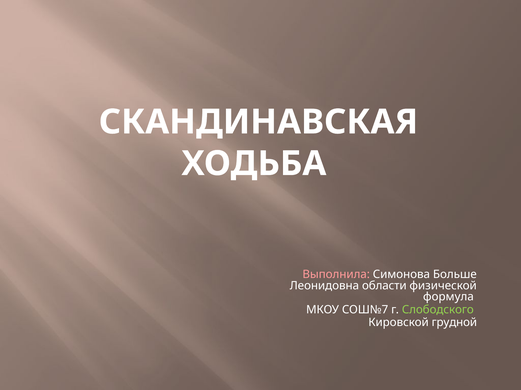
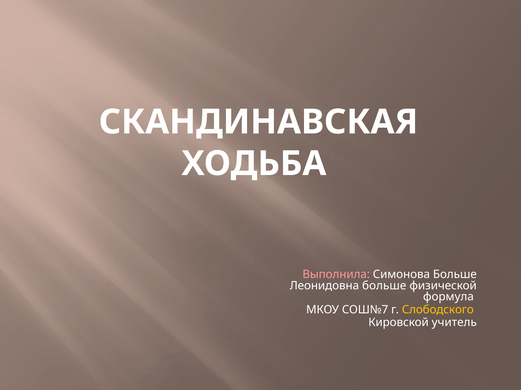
Леонидовна области: области -> больше
Слободского colour: light green -> yellow
грудной: грудной -> учитель
